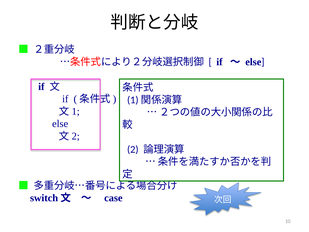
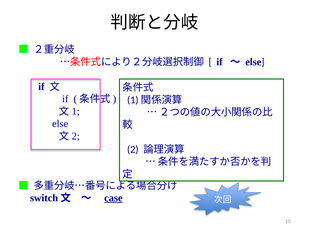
case underline: none -> present
